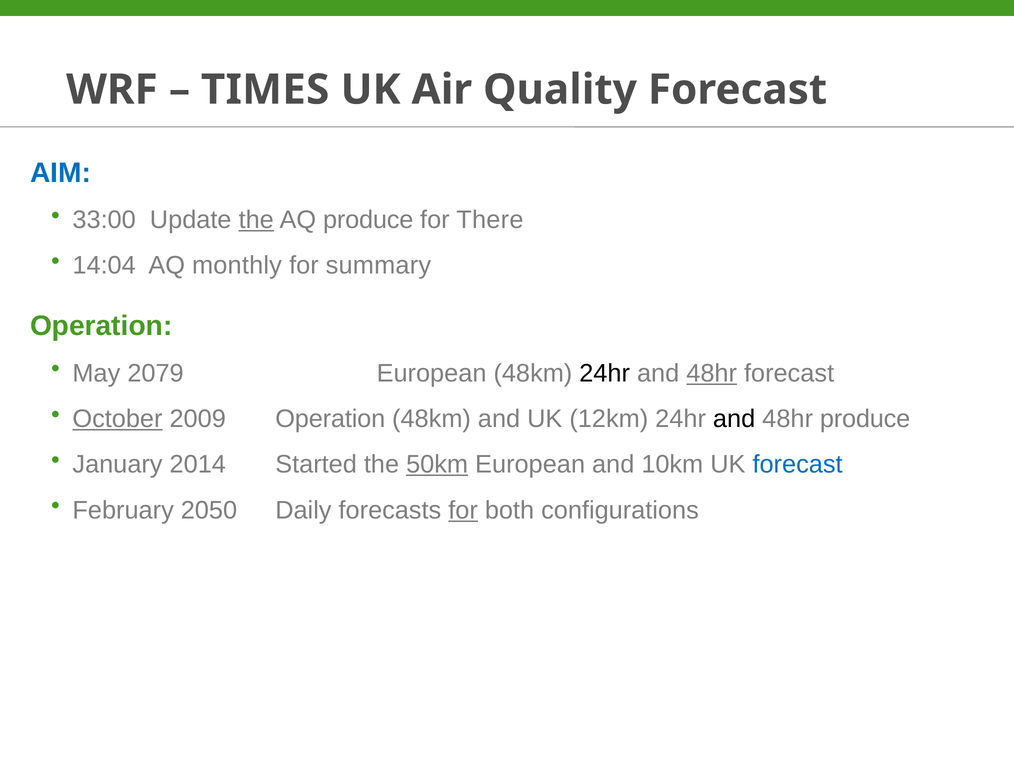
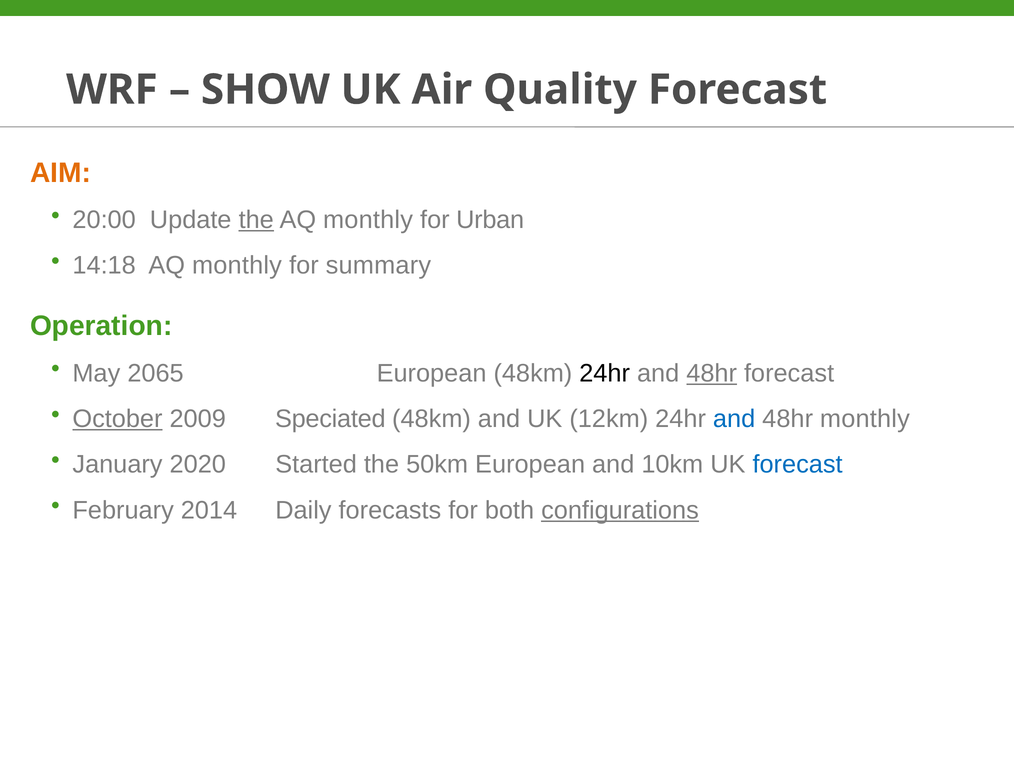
TIMES: TIMES -> SHOW
AIM colour: blue -> orange
33:00: 33:00 -> 20:00
produce at (368, 220): produce -> monthly
There: There -> Urban
14:04: 14:04 -> 14:18
2079: 2079 -> 2065
2009 Operation: Operation -> Speciated
and at (734, 419) colour: black -> blue
48hr produce: produce -> monthly
2014: 2014 -> 2020
50km underline: present -> none
2050: 2050 -> 2014
for at (463, 510) underline: present -> none
configurations underline: none -> present
